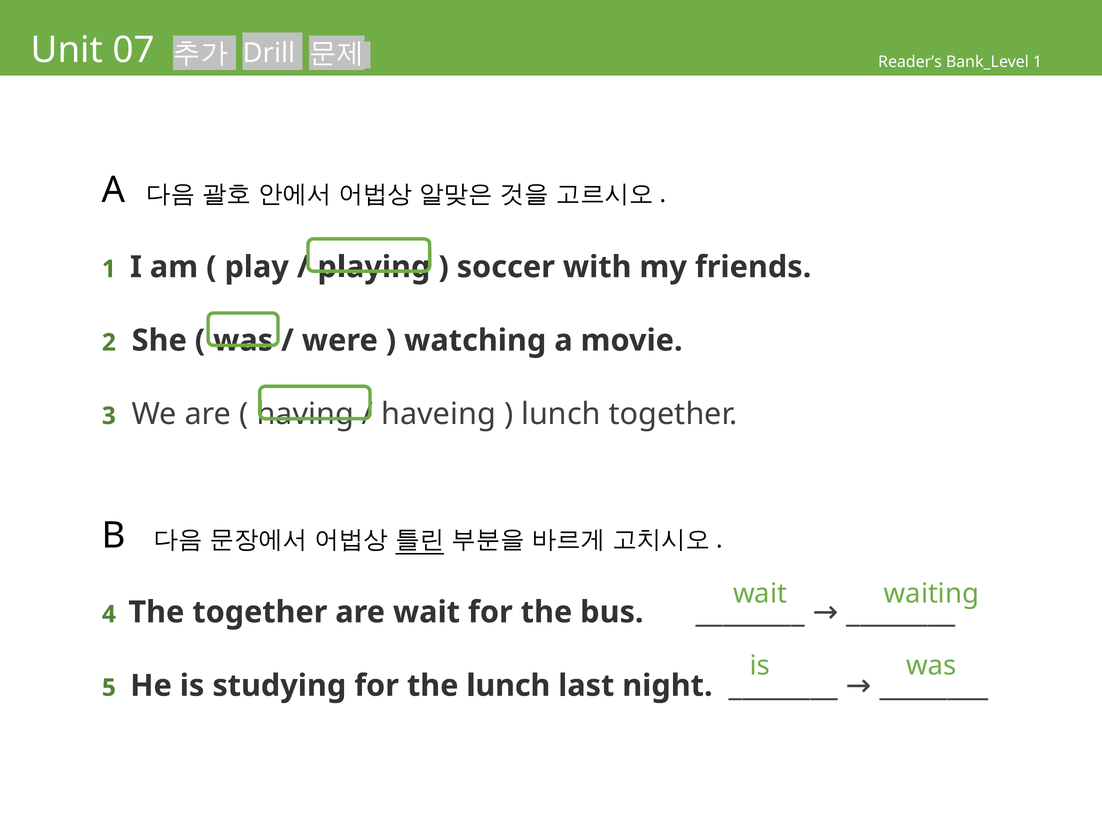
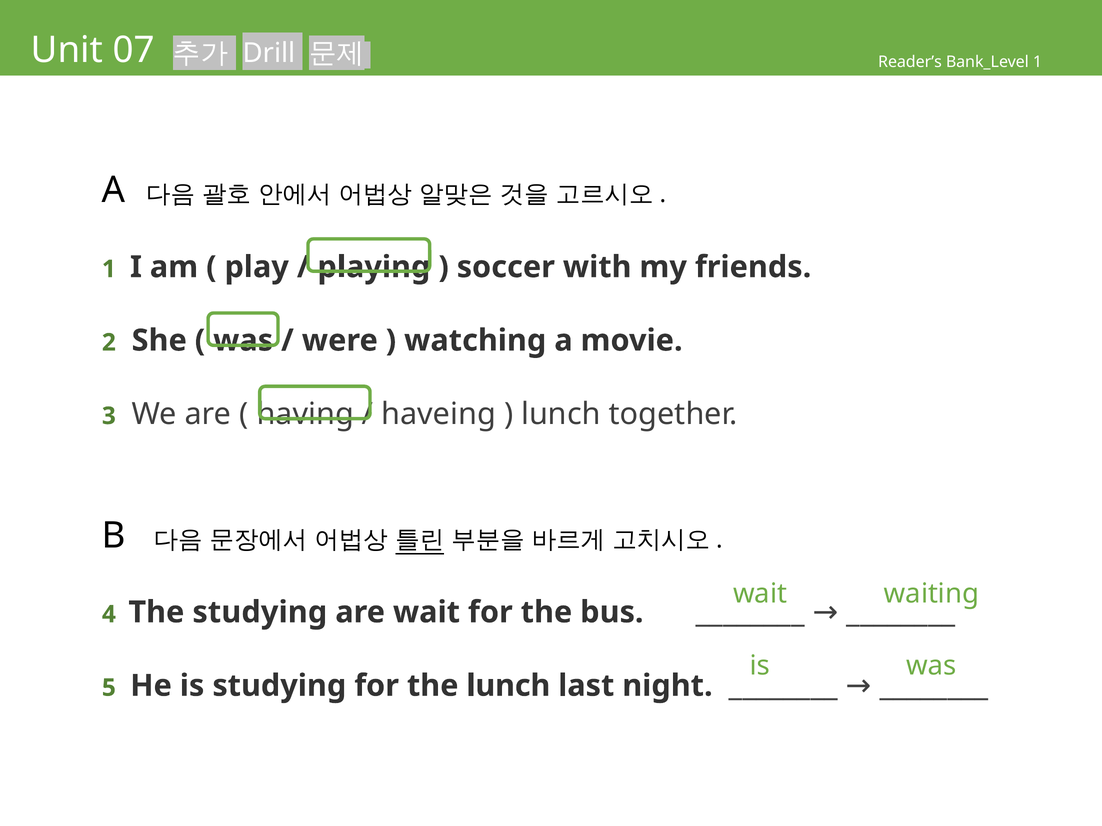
The together: together -> studying
